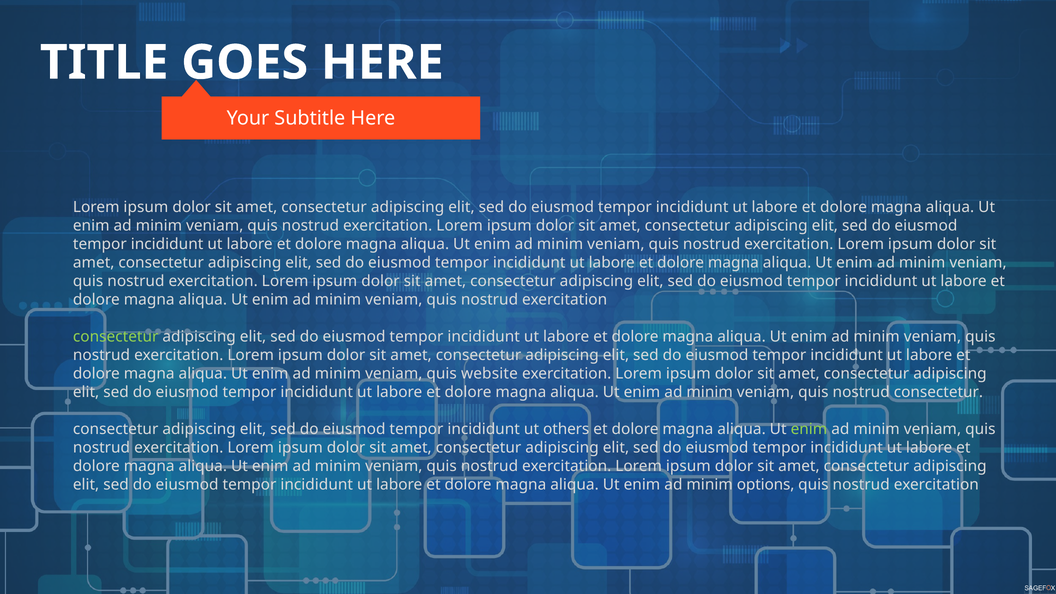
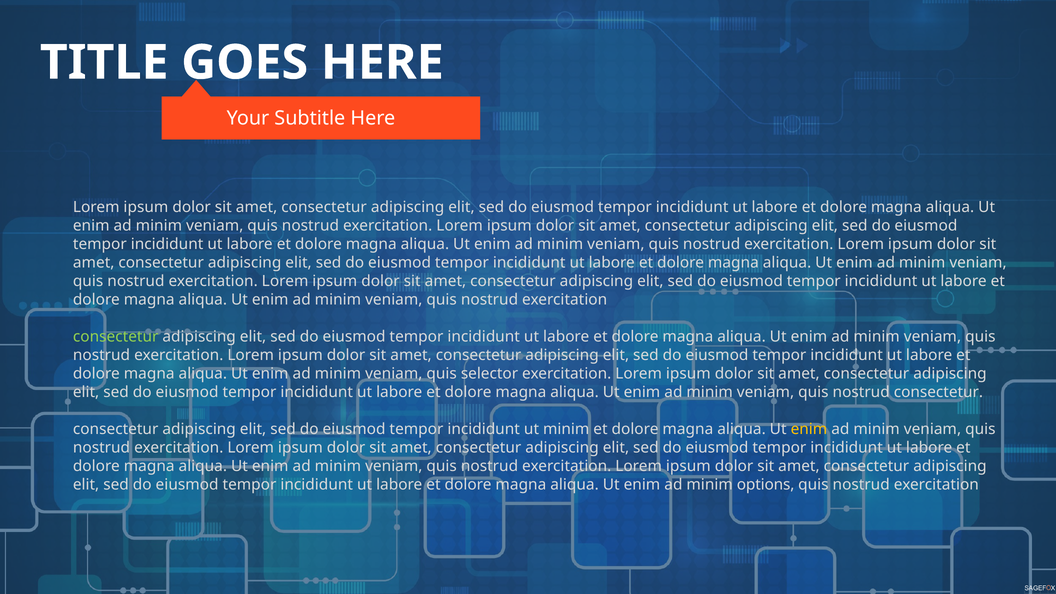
website: website -> selector
ut others: others -> minim
enim at (809, 429) colour: light green -> yellow
